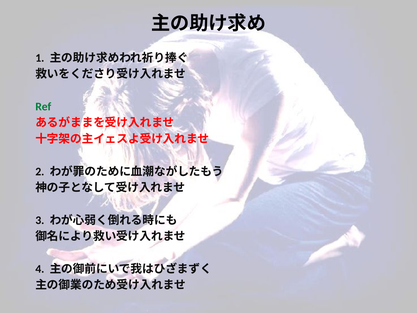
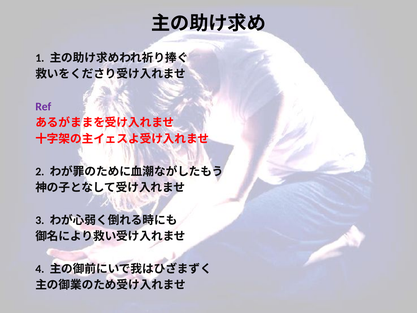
Ref colour: green -> purple
